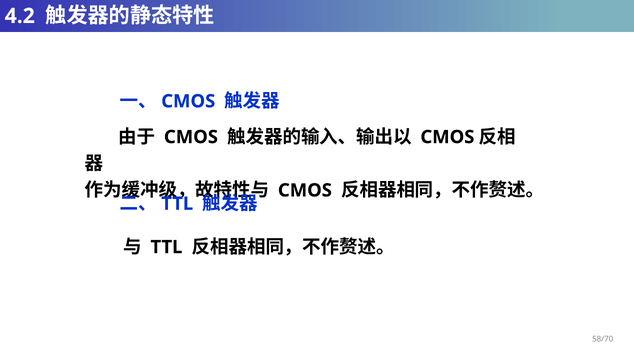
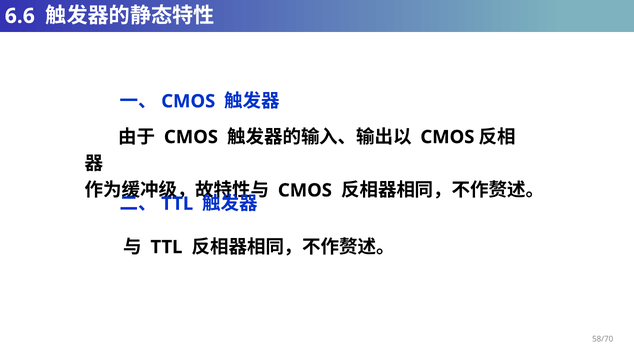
4.2: 4.2 -> 6.6
